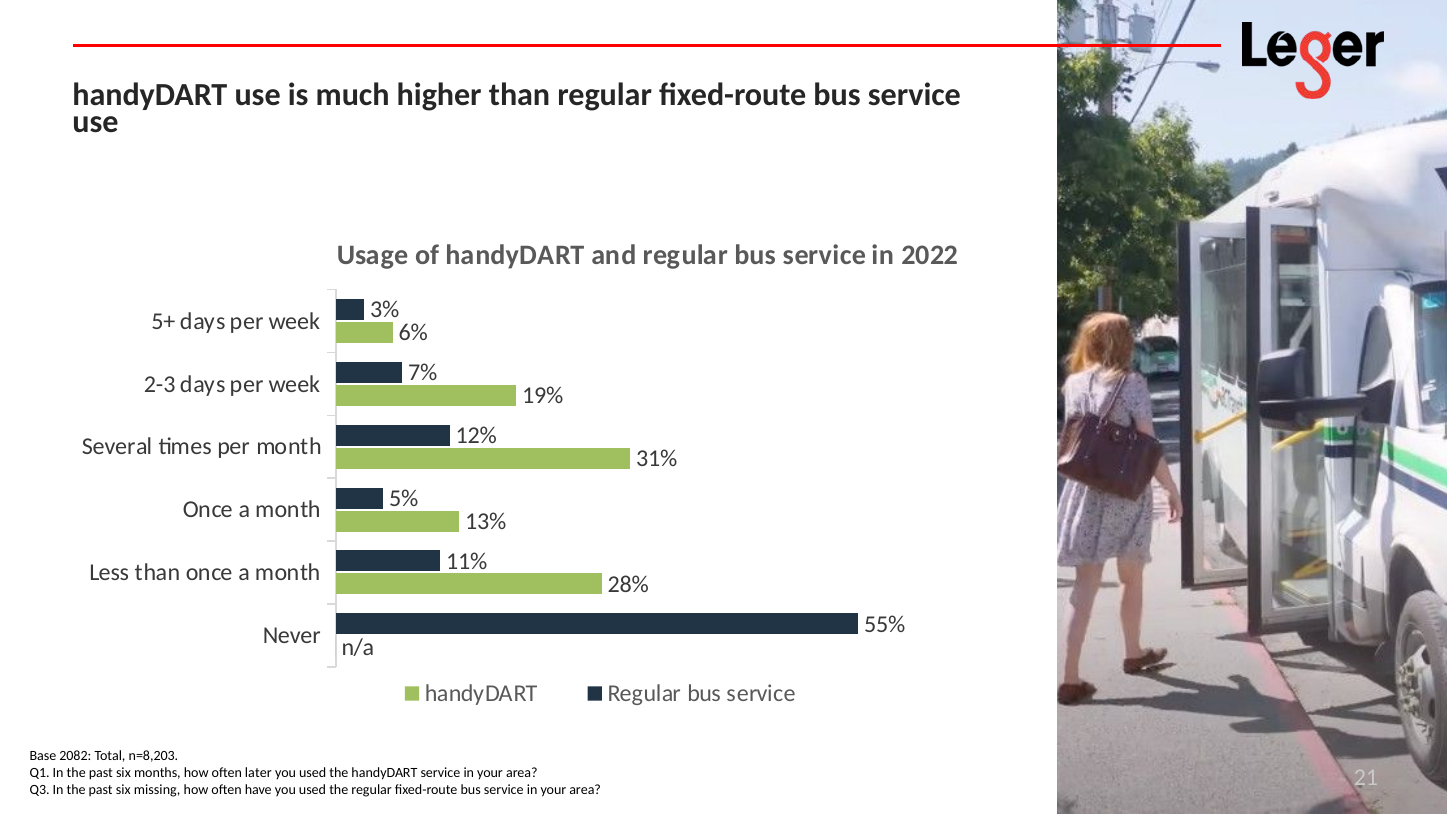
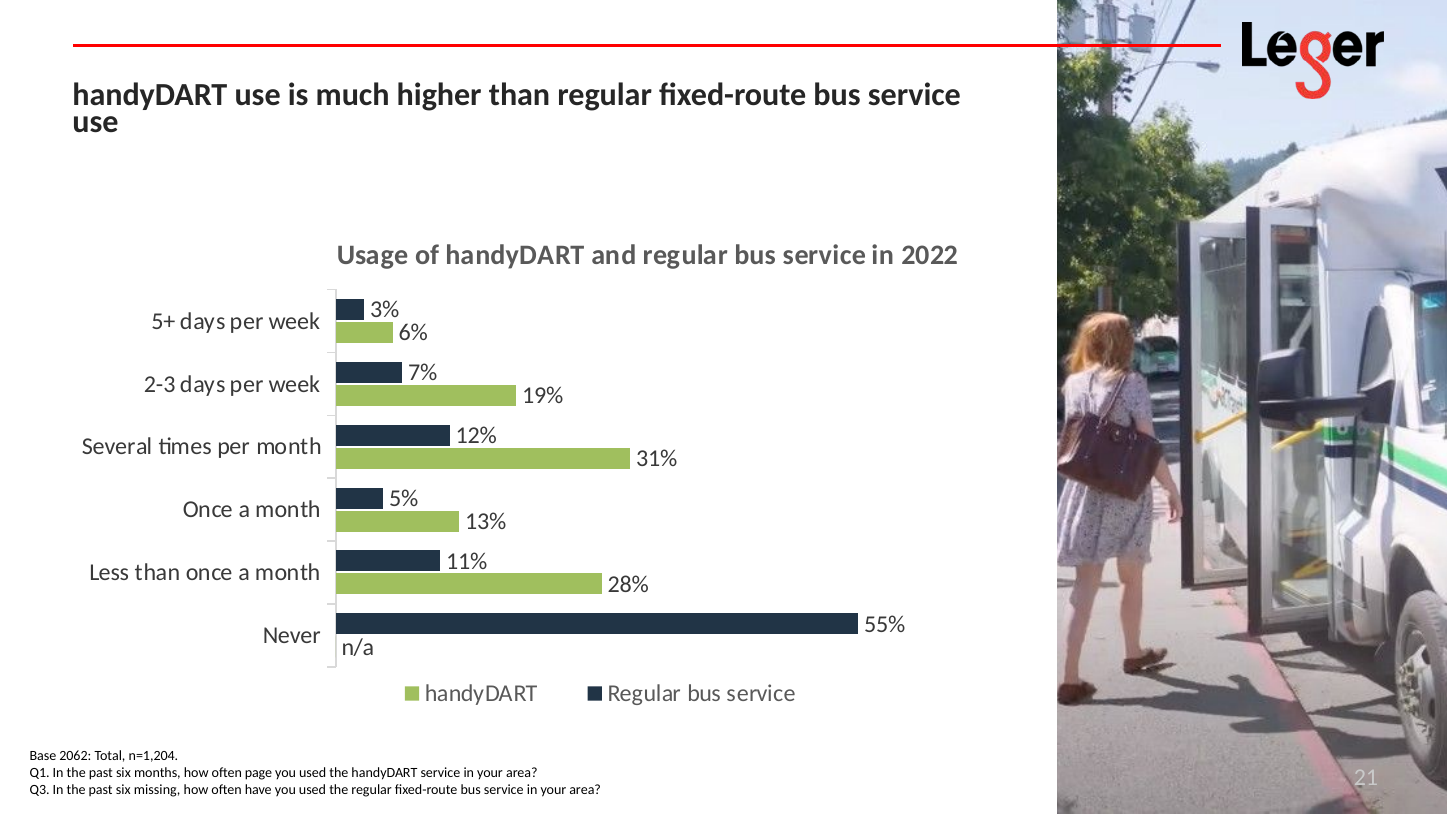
2082: 2082 -> 2062
n=8,203: n=8,203 -> n=1,204
later: later -> page
